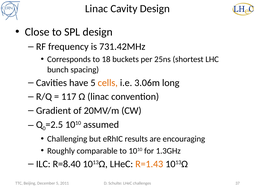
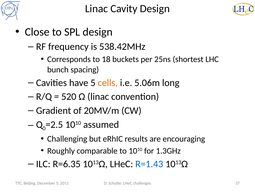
731.42MHz: 731.42MHz -> 538.42MHz
3.06m: 3.06m -> 5.06m
117: 117 -> 520
R=8.40: R=8.40 -> R=6.35
R=1.43 colour: orange -> blue
